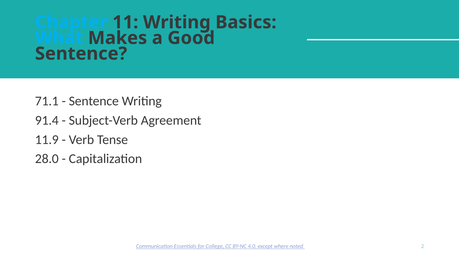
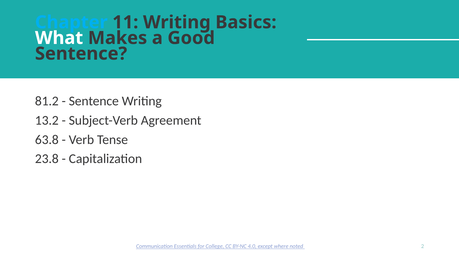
What colour: light blue -> white
71.1: 71.1 -> 81.2
91.4: 91.4 -> 13.2
11.9: 11.9 -> 63.8
28.0: 28.0 -> 23.8
